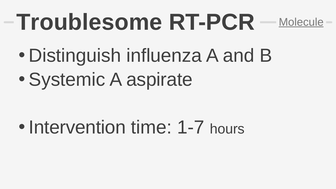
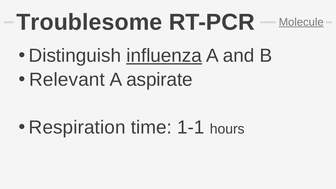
influenza underline: none -> present
Systemic: Systemic -> Relevant
Intervention: Intervention -> Respiration
1-7: 1-7 -> 1-1
